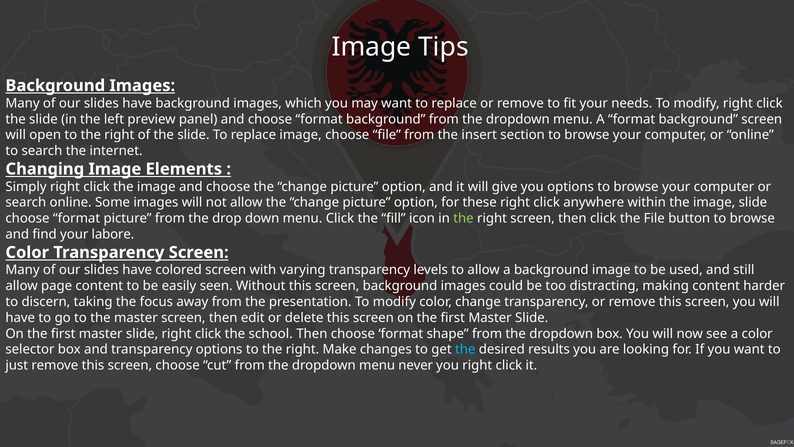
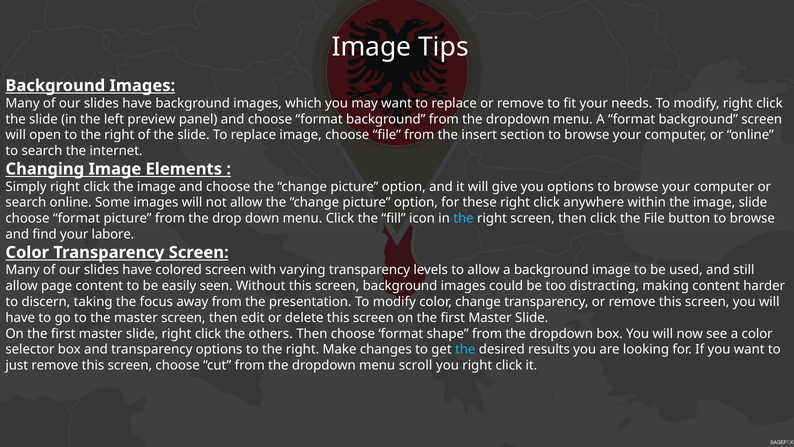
the at (463, 218) colour: light green -> light blue
school: school -> others
never: never -> scroll
